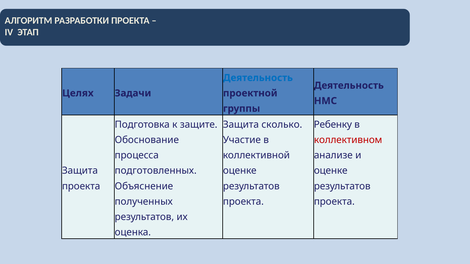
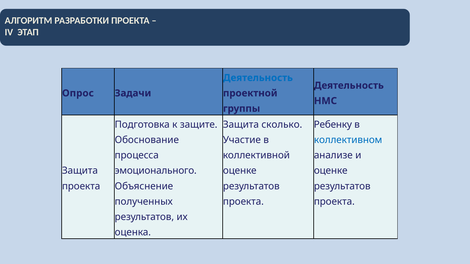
Целях: Целях -> Опрос
коллективном colour: red -> blue
подготовленных: подготовленных -> эмоционального
